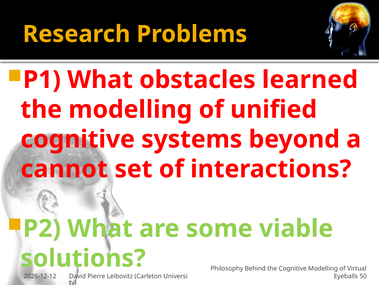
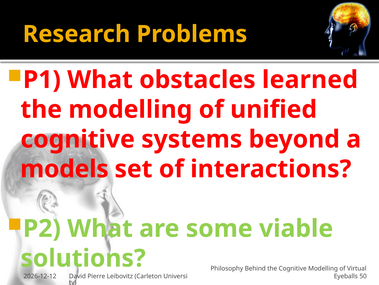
cannot: cannot -> models
